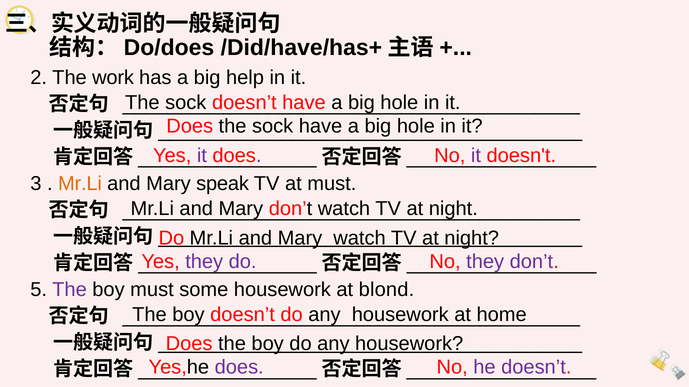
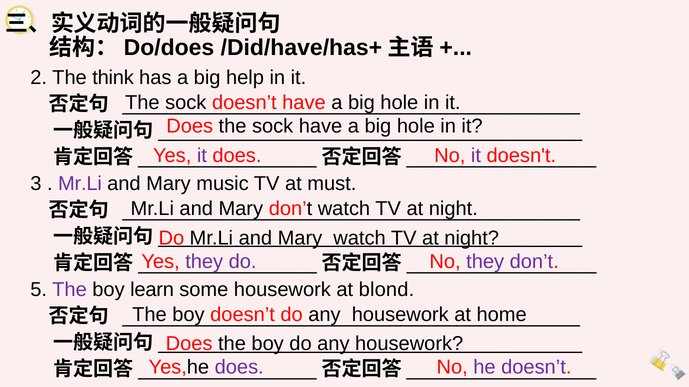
work: work -> think
Mr.Li at (80, 184) colour: orange -> purple
speak: speak -> music
boy must: must -> learn
